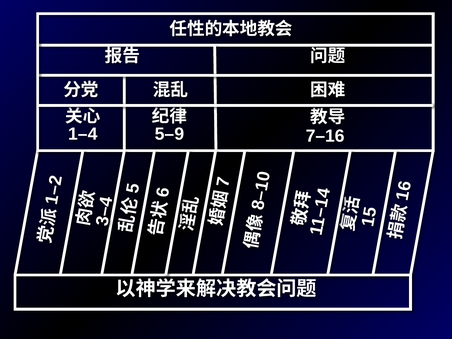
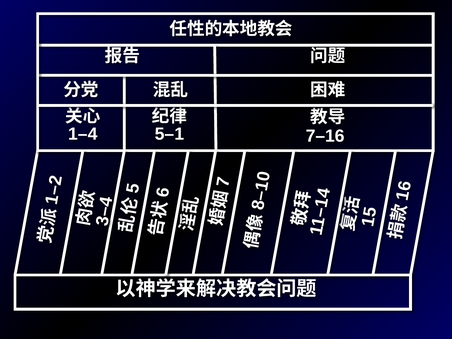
5–9: 5–9 -> 5–1
